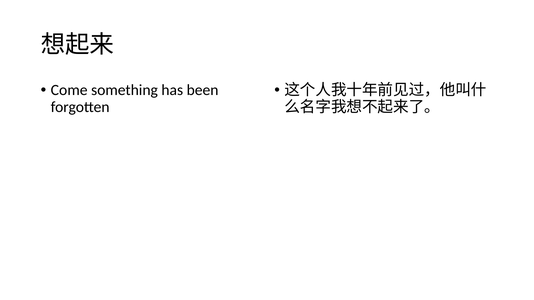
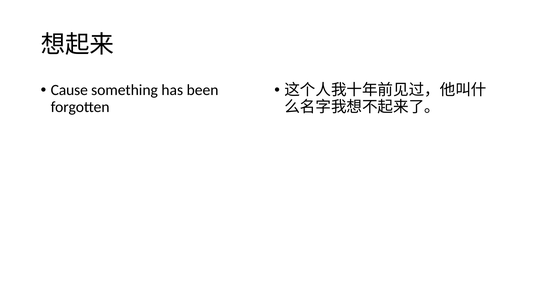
Come: Come -> Cause
